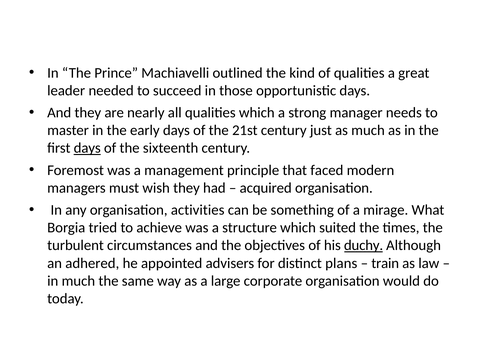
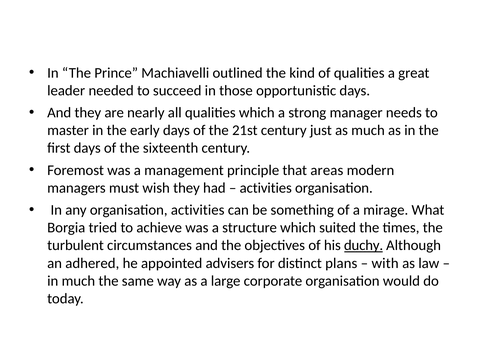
days at (87, 148) underline: present -> none
faced: faced -> areas
acquired at (266, 188): acquired -> activities
train: train -> with
